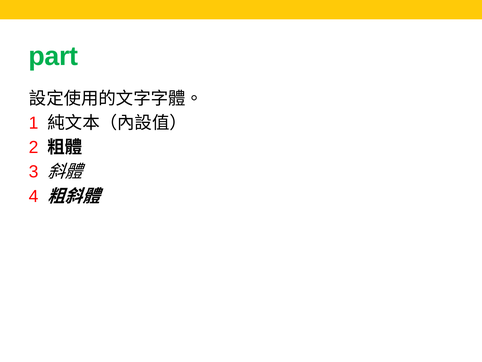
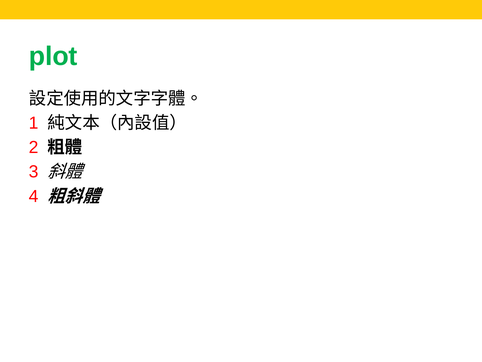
part: part -> plot
